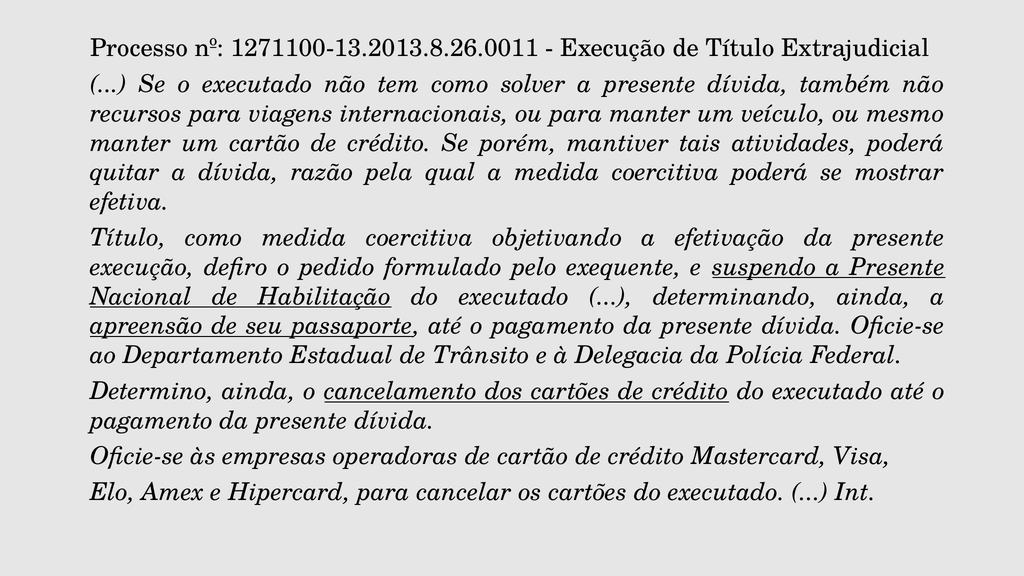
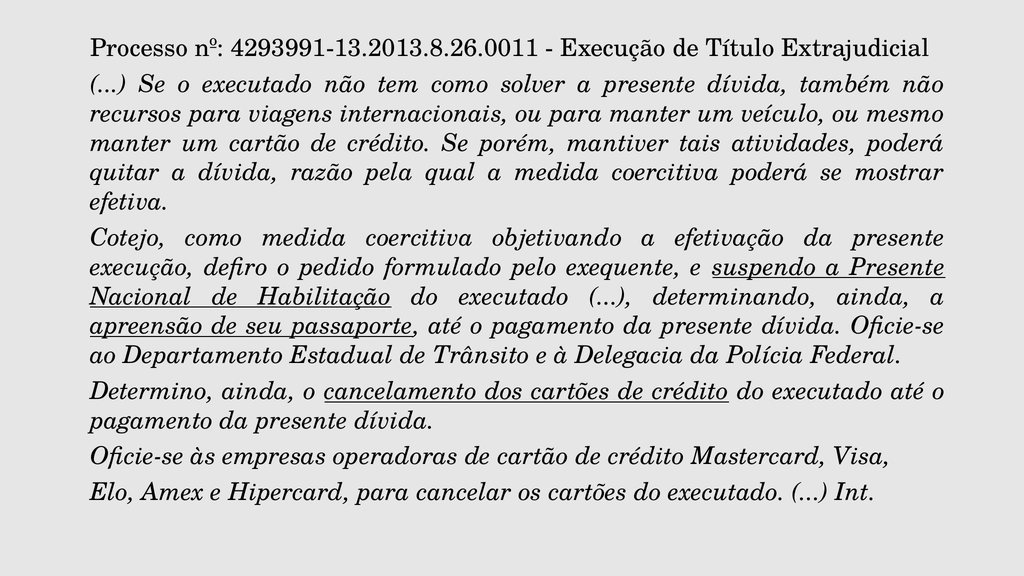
1271100-13.2013.8.26.0011: 1271100-13.2013.8.26.0011 -> 4293991-13.2013.8.26.0011
Título at (128, 238): Título -> Cotejo
